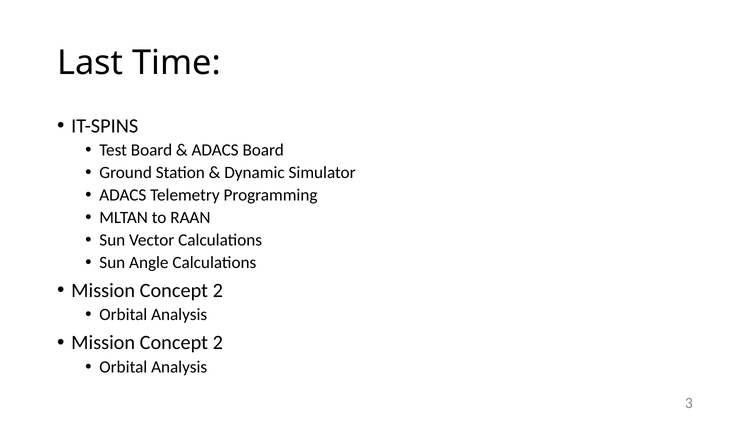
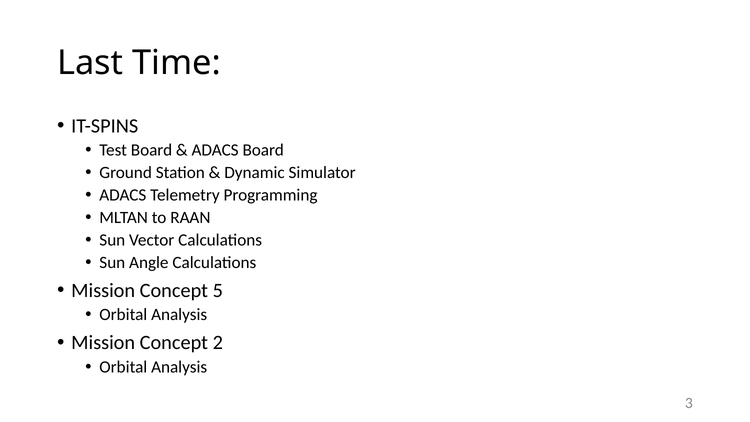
2 at (218, 290): 2 -> 5
